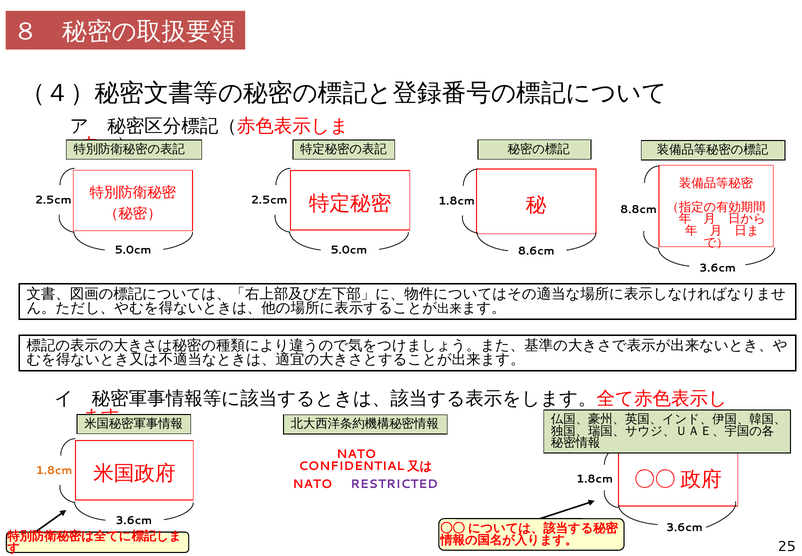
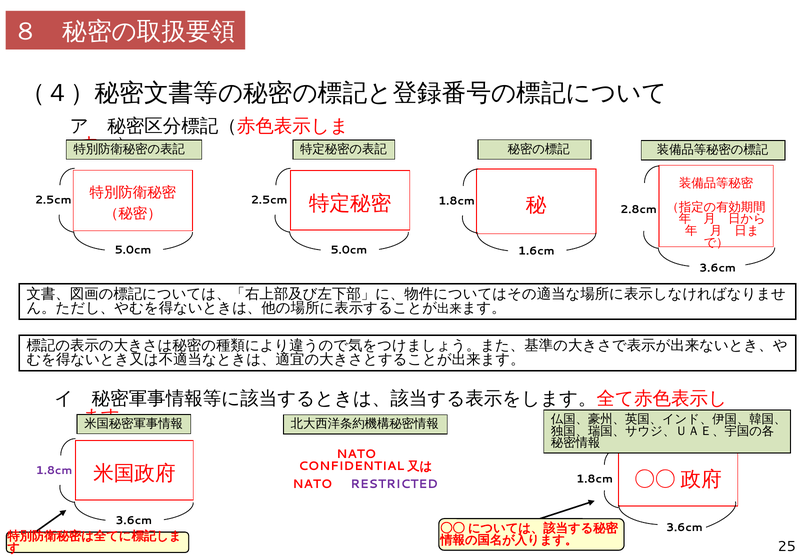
8.8cm: 8.8cm -> 2.8cm
8.6cm: 8.6cm -> 1.6cm
1.8cm at (54, 470) colour: orange -> purple
